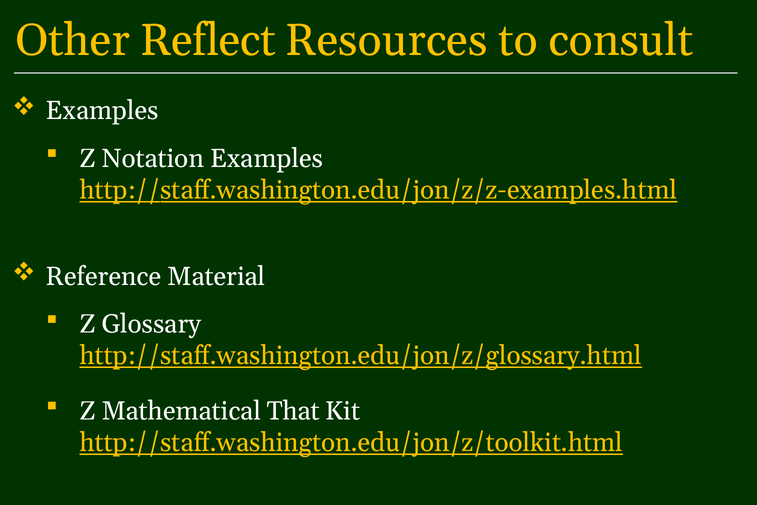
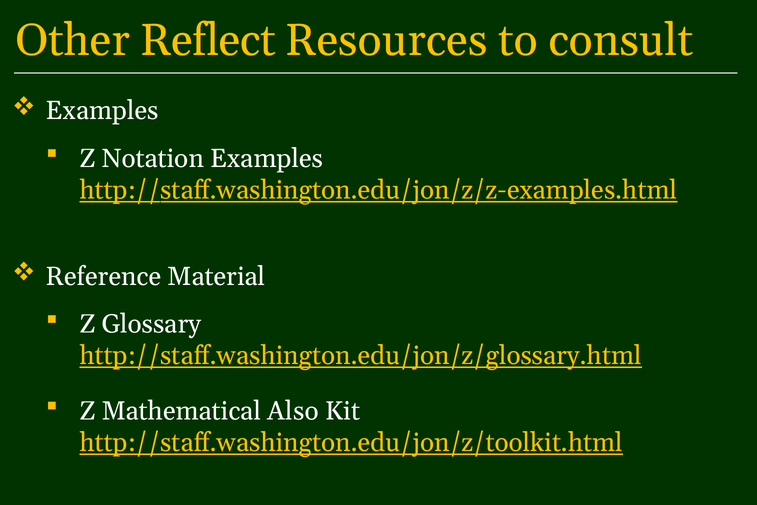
That: That -> Also
